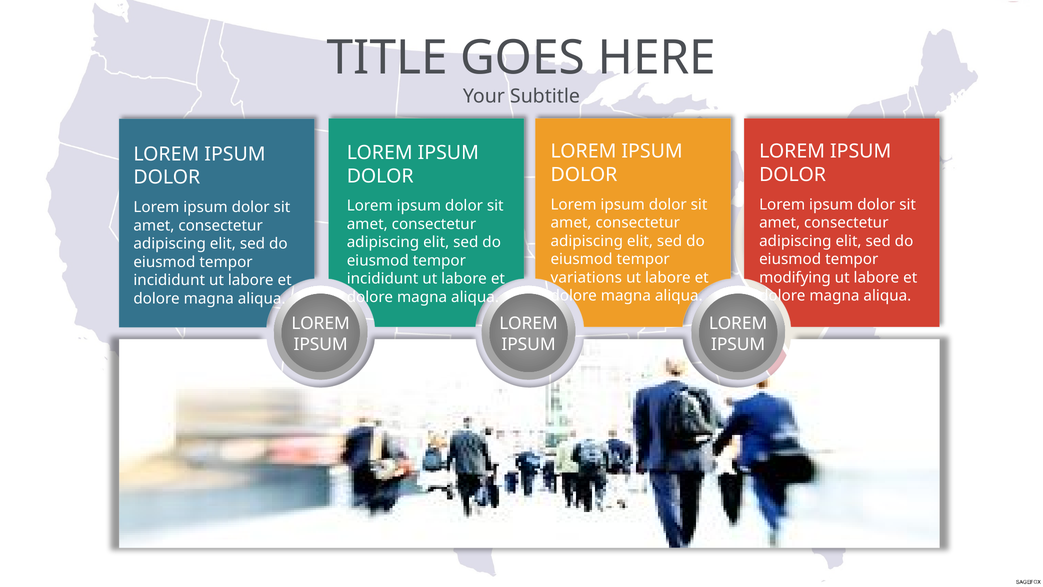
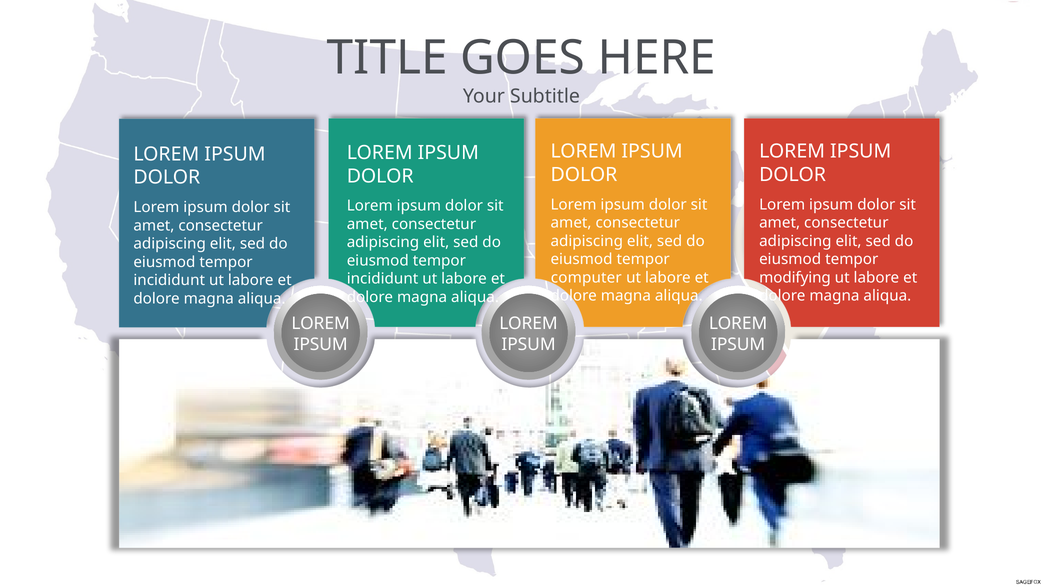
variations: variations -> computer
